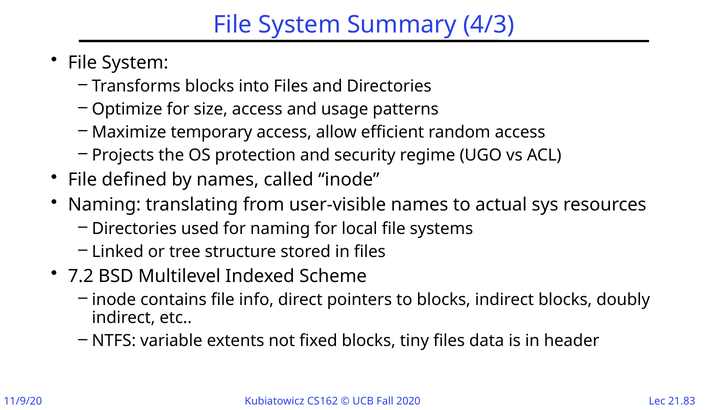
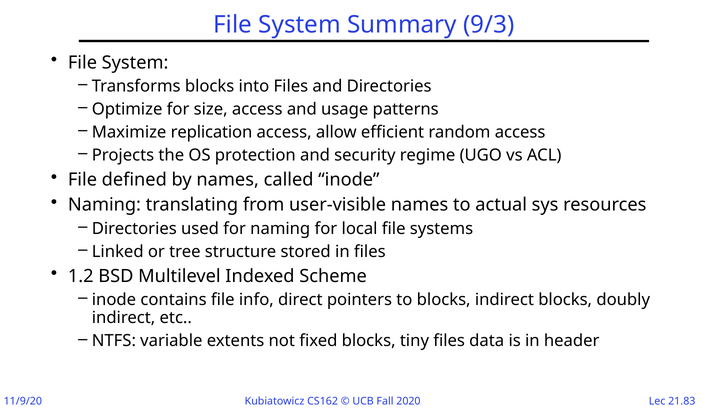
4/3: 4/3 -> 9/3
temporary: temporary -> replication
7.2: 7.2 -> 1.2
